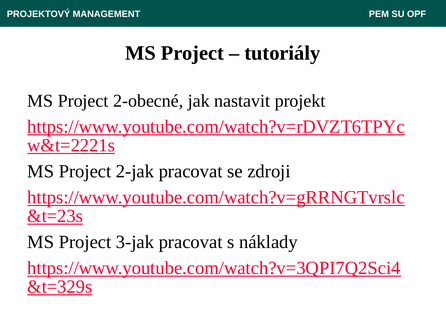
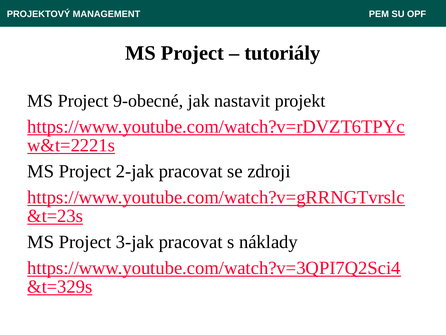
2-obecné: 2-obecné -> 9-obecné
